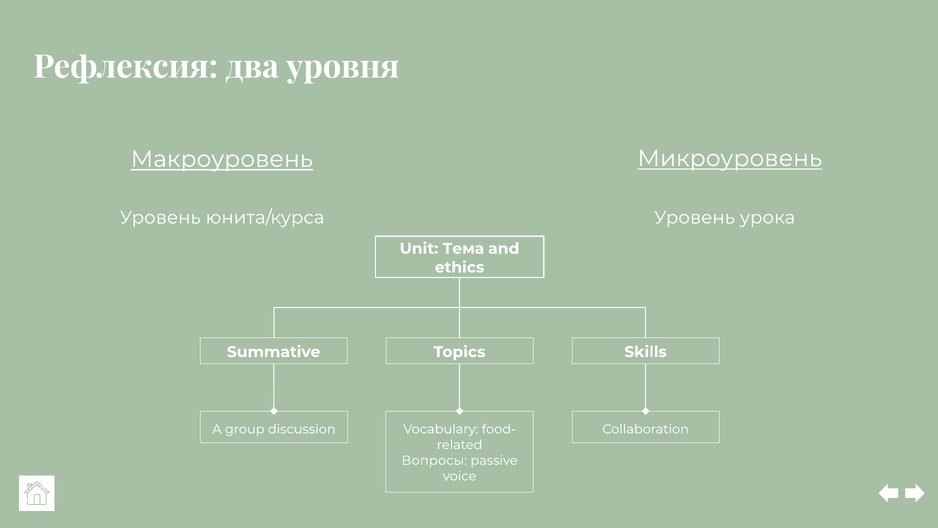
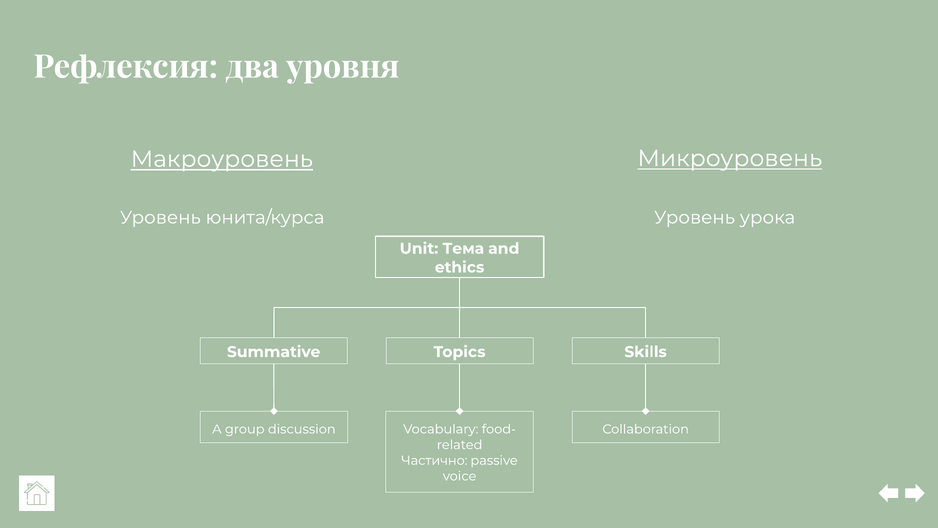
Вопросы: Вопросы -> Частично
